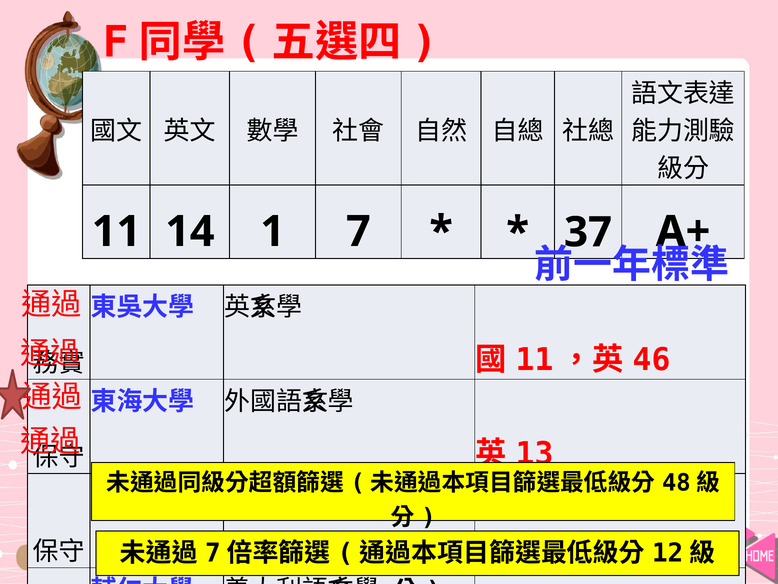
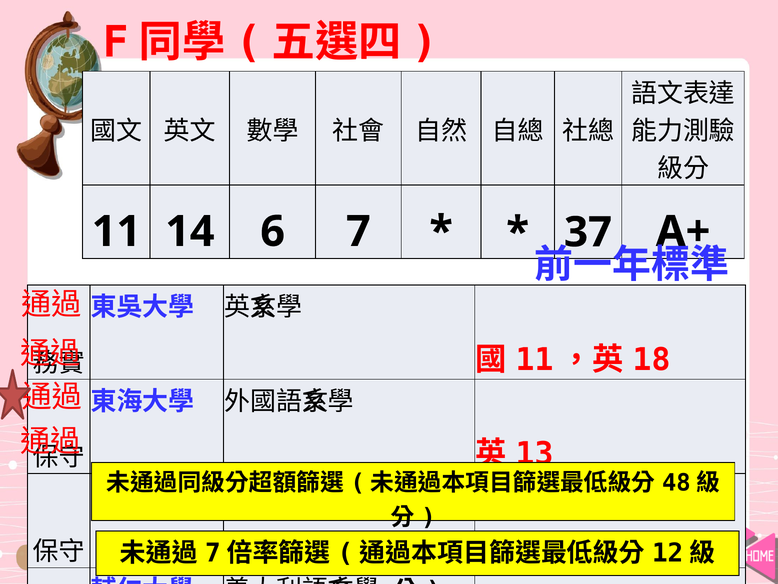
1: 1 -> 6
46: 46 -> 18
